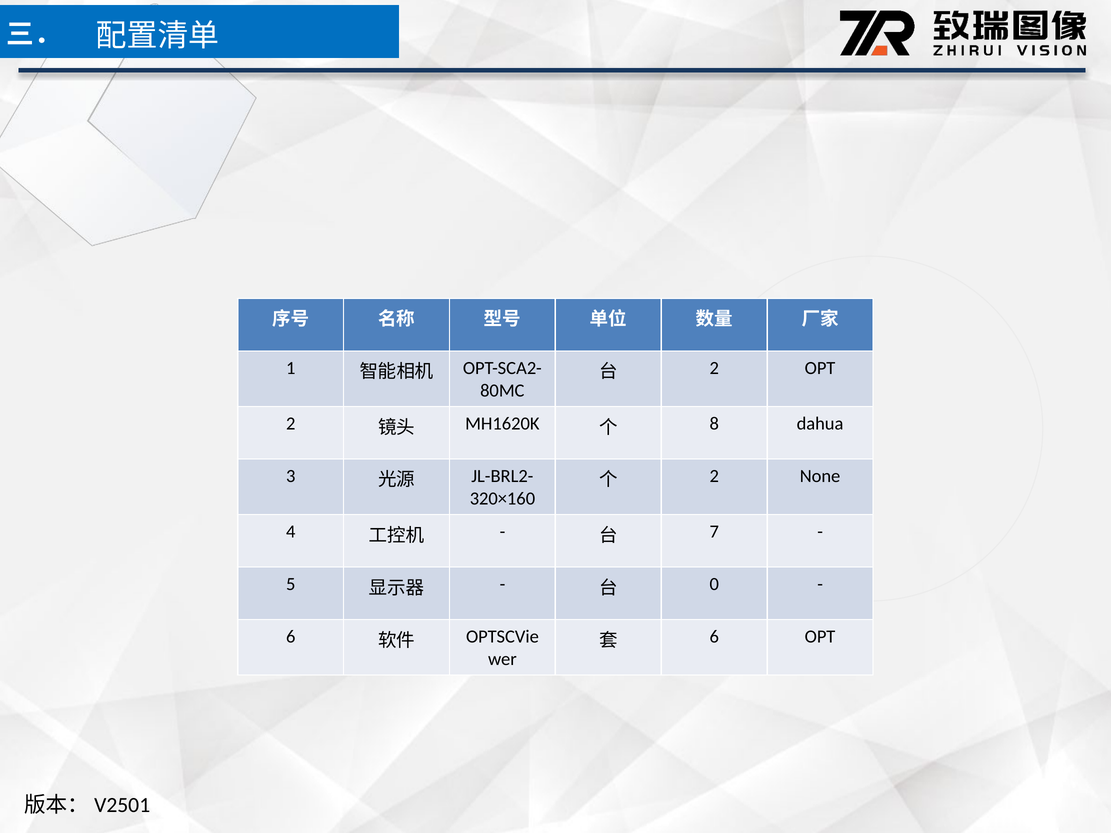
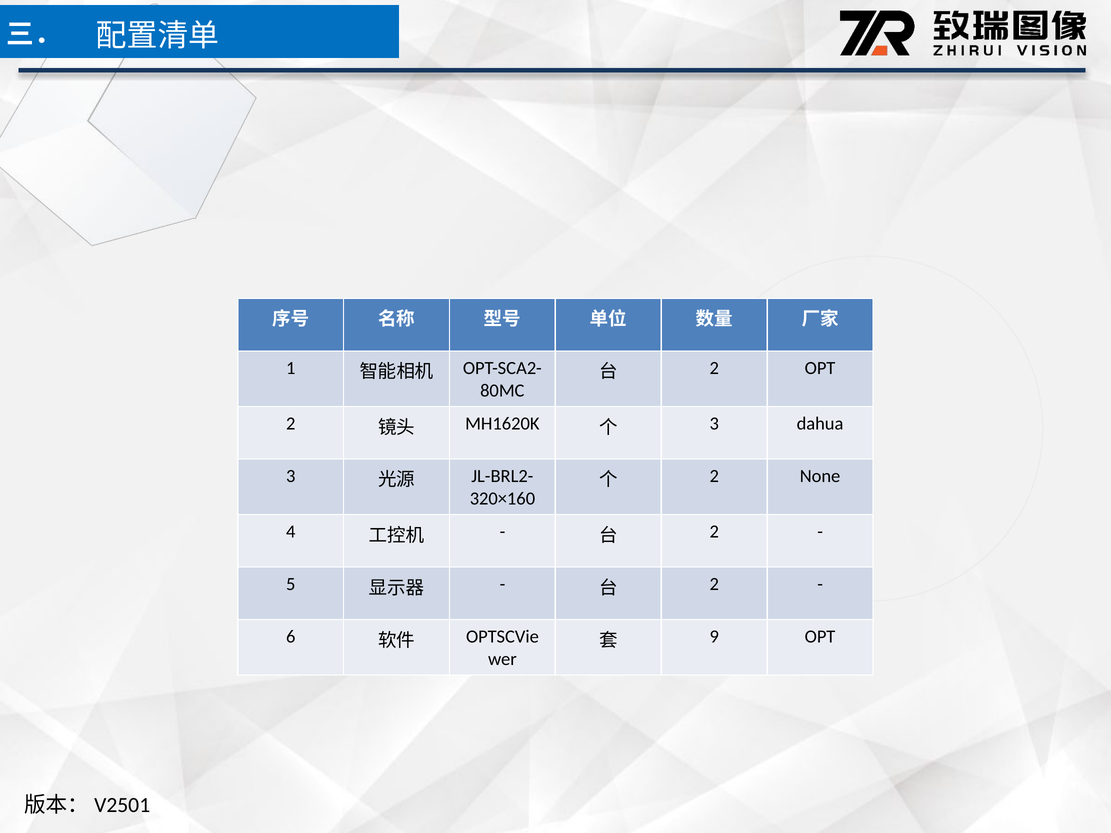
8 at (714, 424): 8 -> 3
7 at (714, 532): 7 -> 2
0 at (714, 584): 0 -> 2
6 at (714, 637): 6 -> 9
